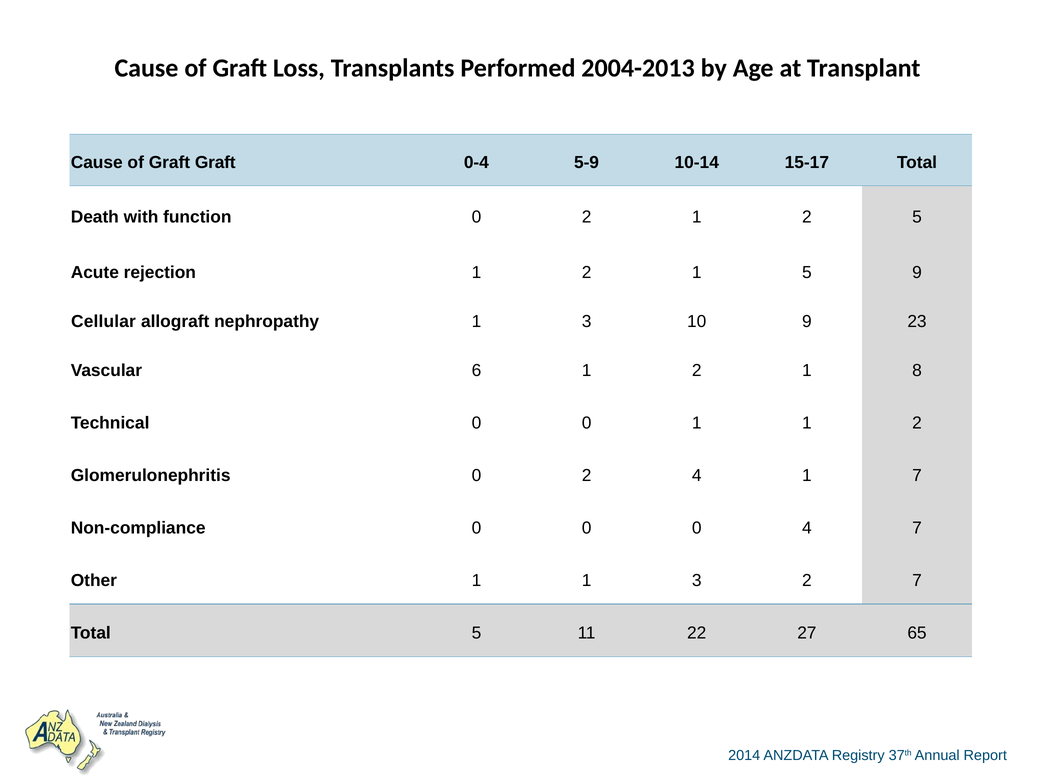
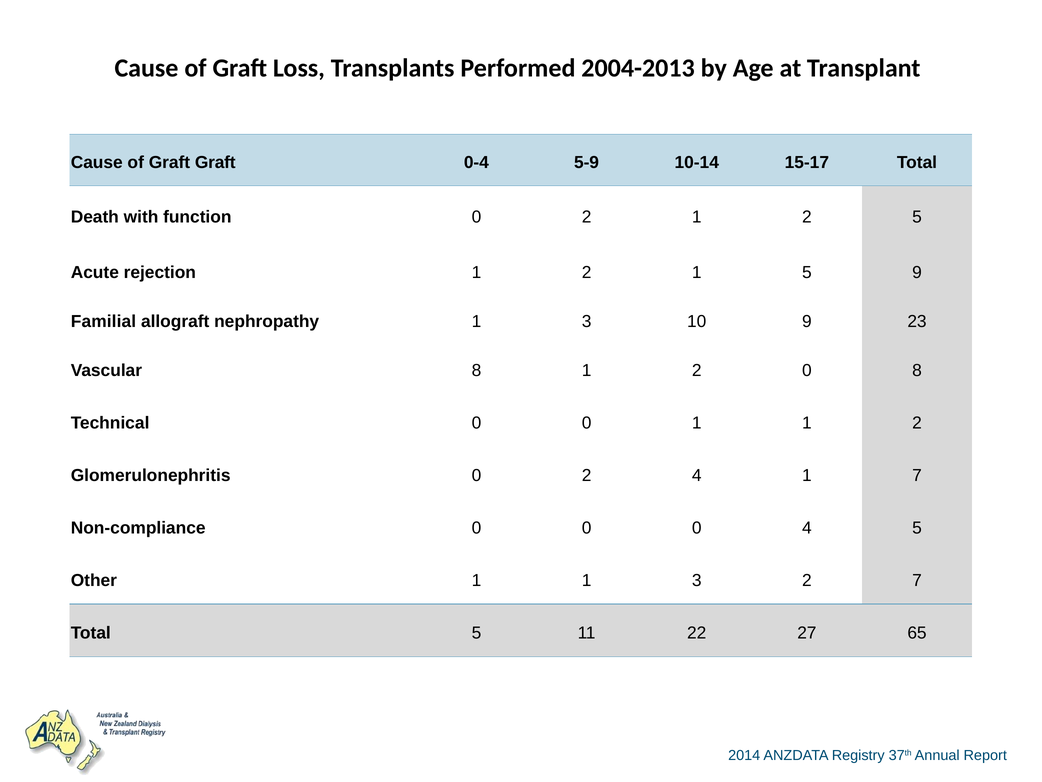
Cellular: Cellular -> Familial
Vascular 6: 6 -> 8
1 at (807, 370): 1 -> 0
4 7: 7 -> 5
